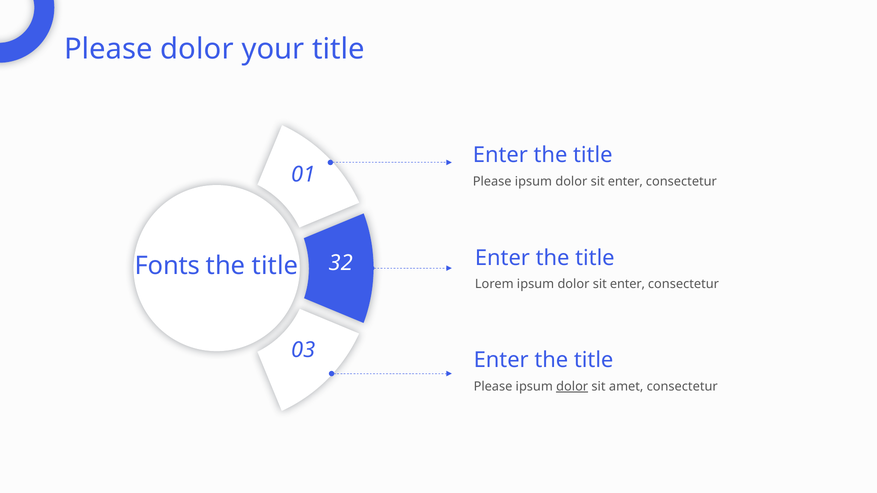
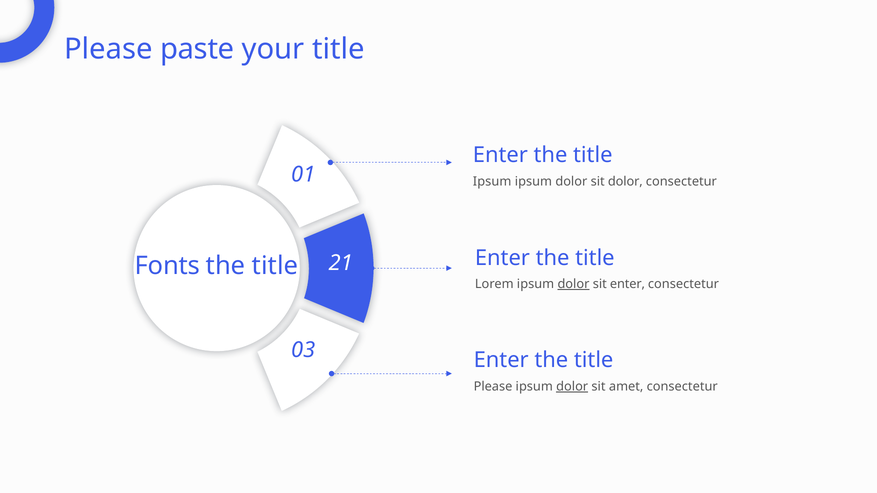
Please dolor: dolor -> paste
Please at (492, 181): Please -> Ipsum
enter at (625, 181): enter -> dolor
32: 32 -> 21
dolor at (573, 284) underline: none -> present
